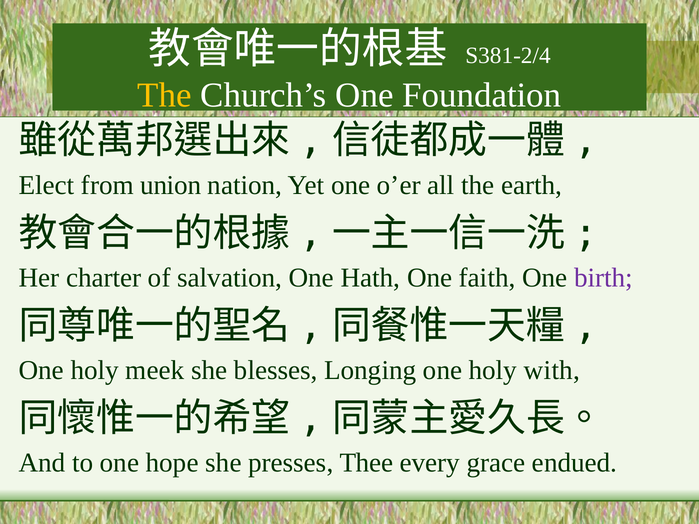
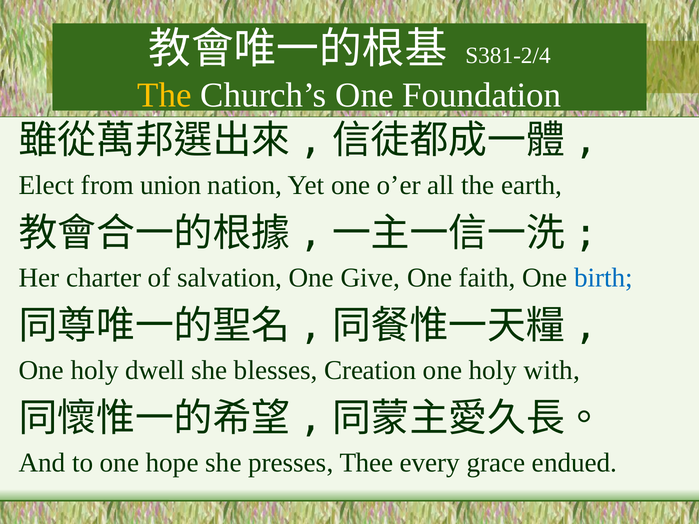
Hath: Hath -> Give
birth colour: purple -> blue
meek: meek -> dwell
Longing: Longing -> Creation
